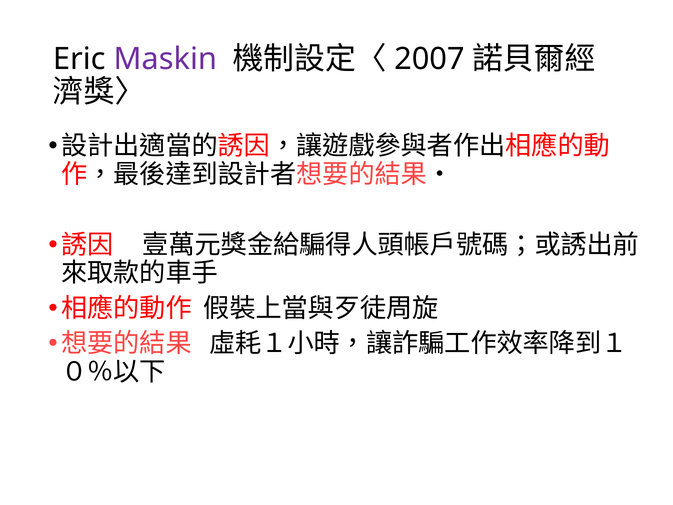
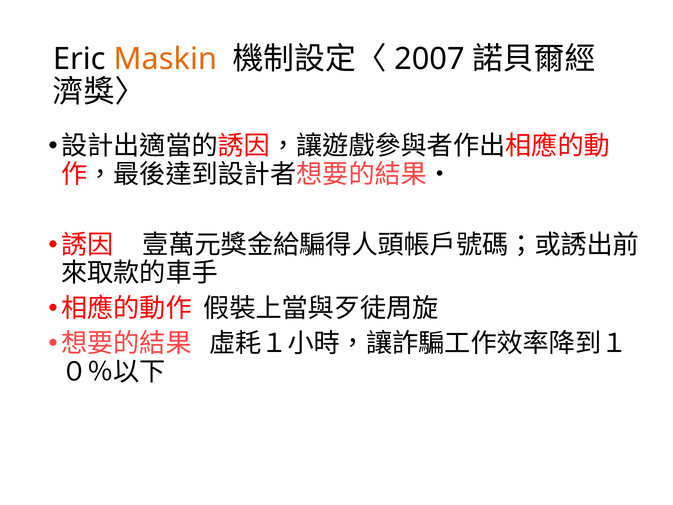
Maskin colour: purple -> orange
